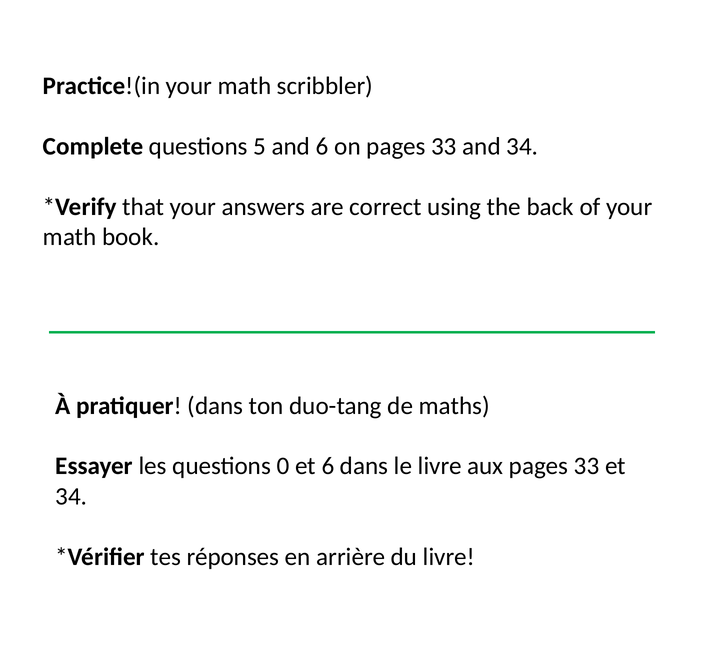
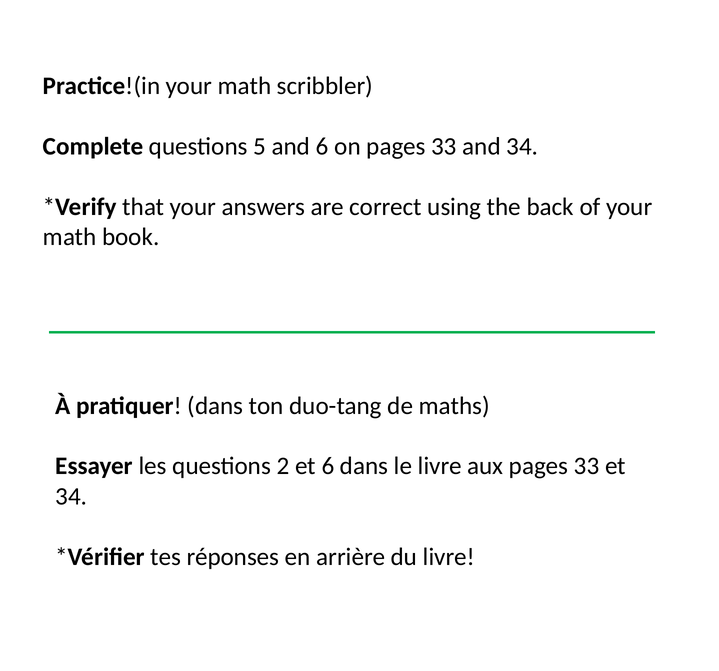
0: 0 -> 2
